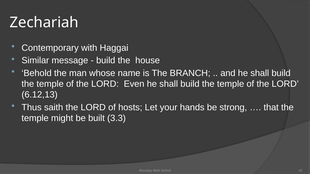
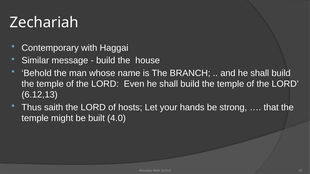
3.3: 3.3 -> 4.0
